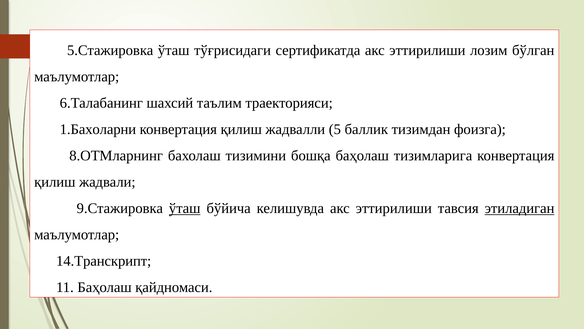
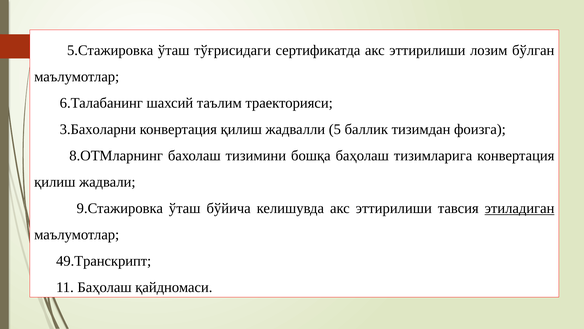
1.Бахоларни: 1.Бахоларни -> 3.Бахоларни
ўташ at (185, 208) underline: present -> none
14.Транскрипт: 14.Транскрипт -> 49.Транскрипт
